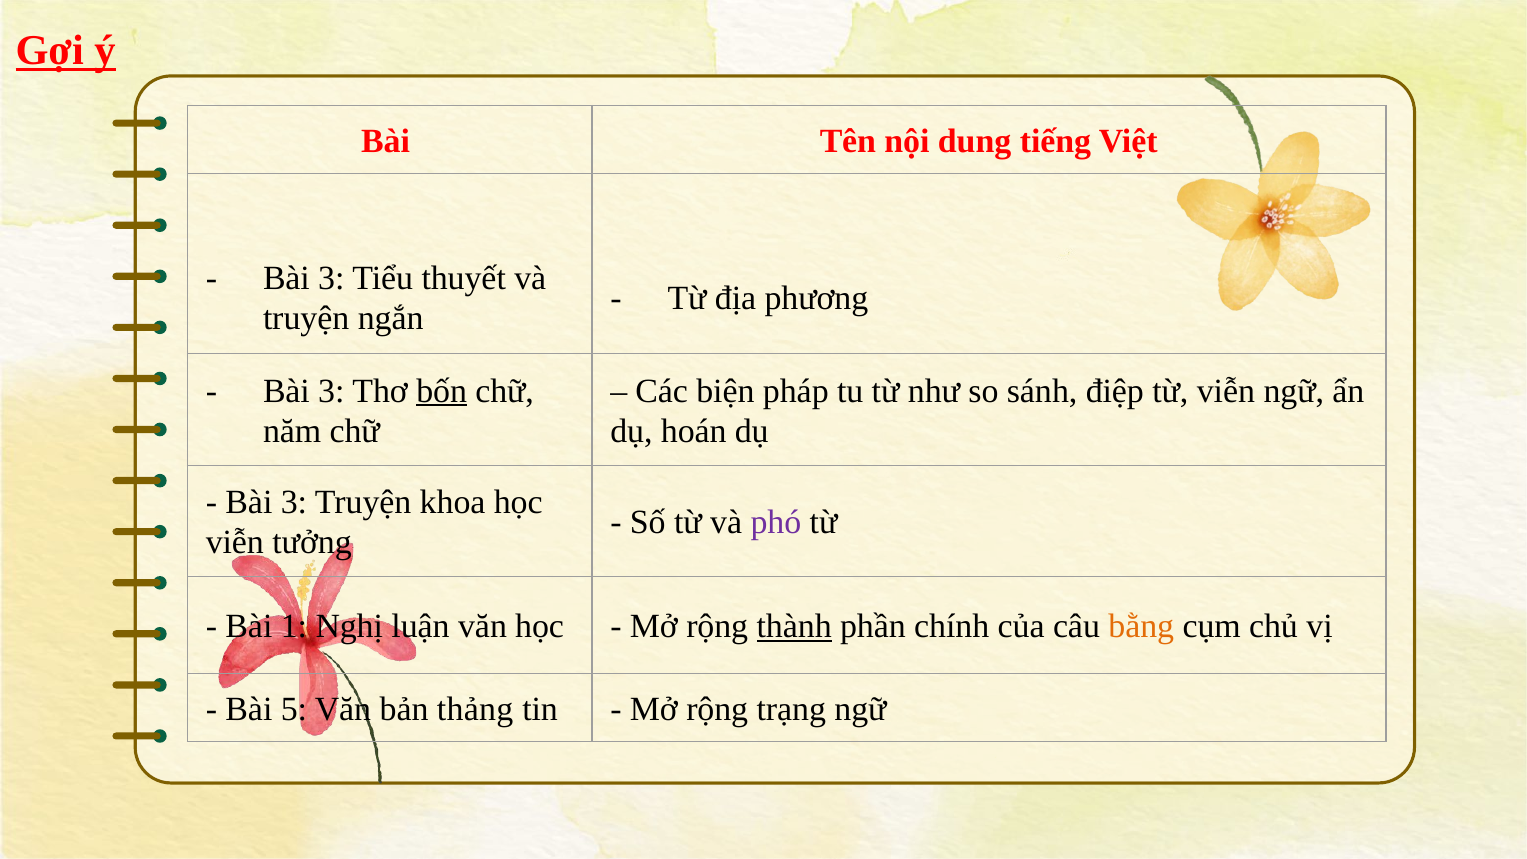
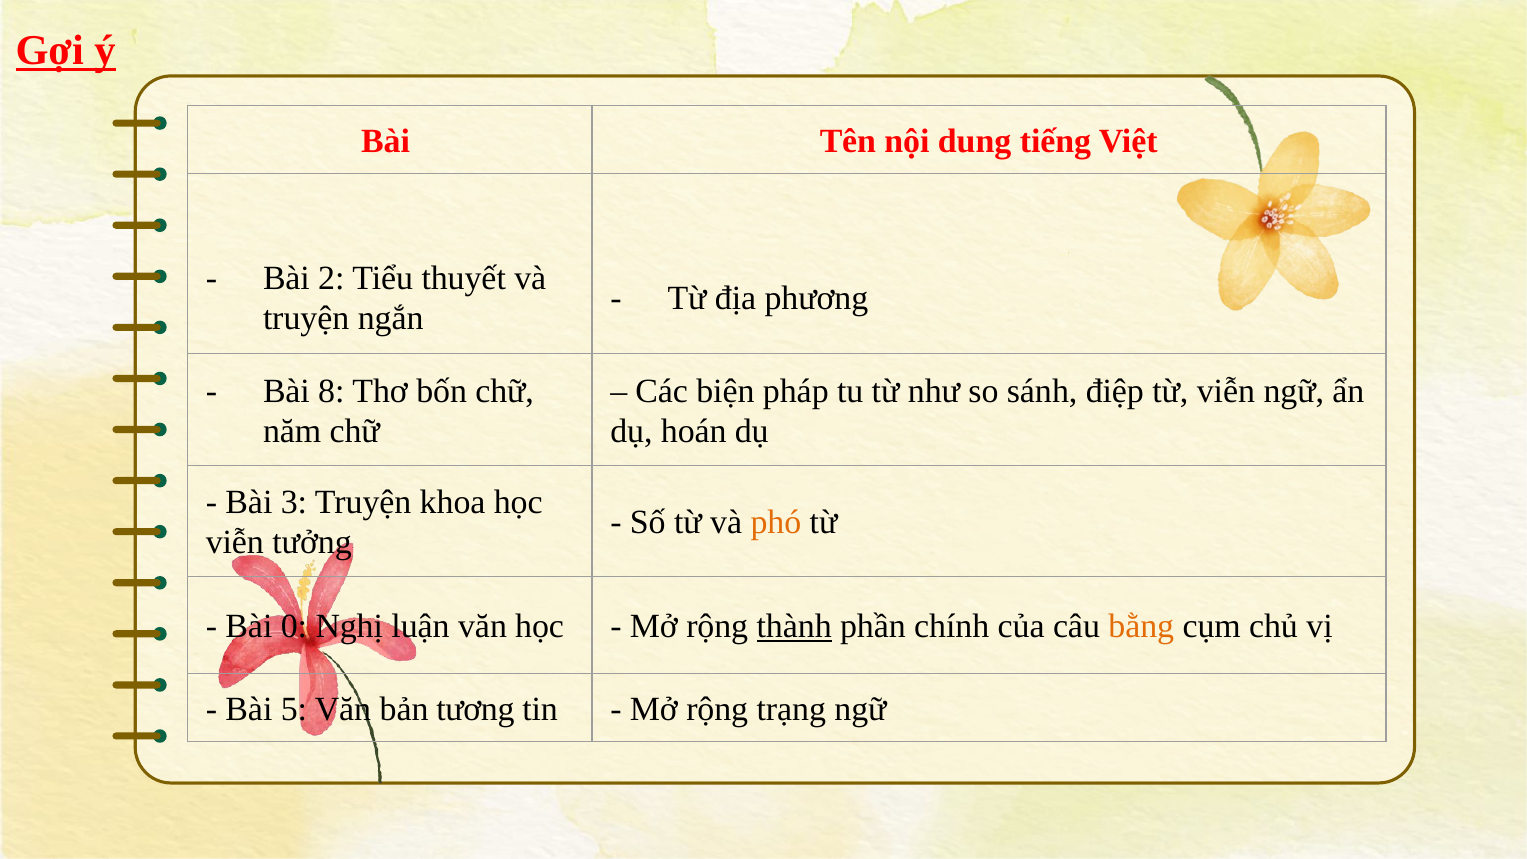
3 at (331, 278): 3 -> 2
3 at (331, 391): 3 -> 8
bốn underline: present -> none
phó colour: purple -> orange
1: 1 -> 0
thảng: thảng -> tương
